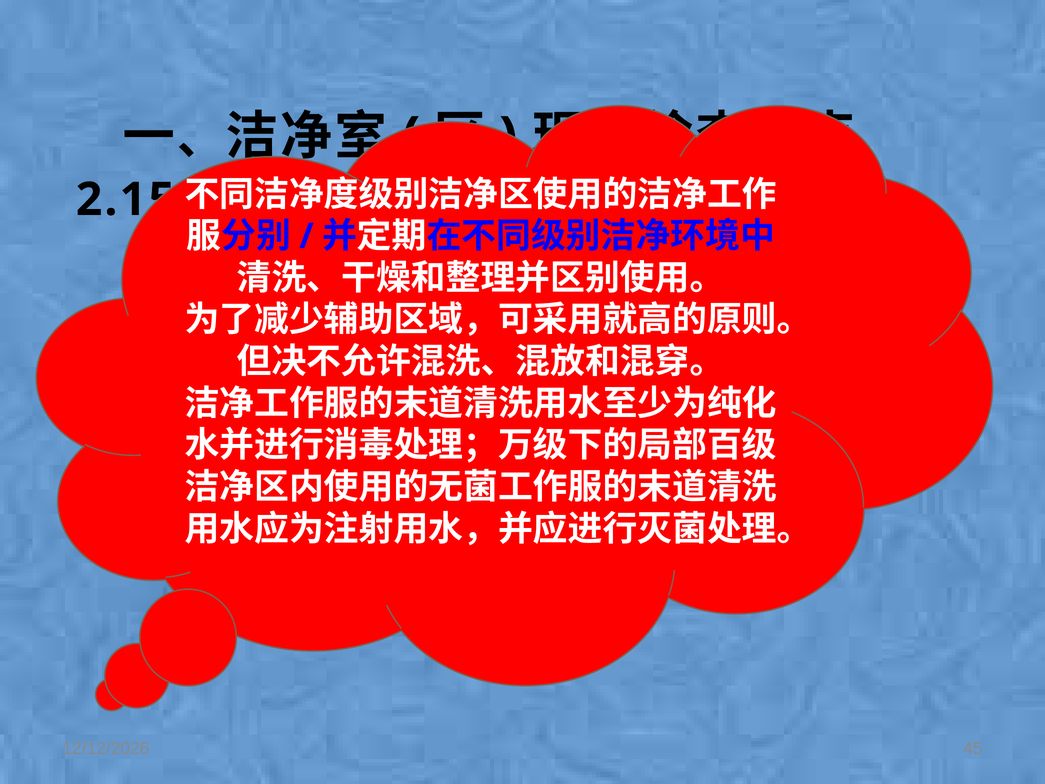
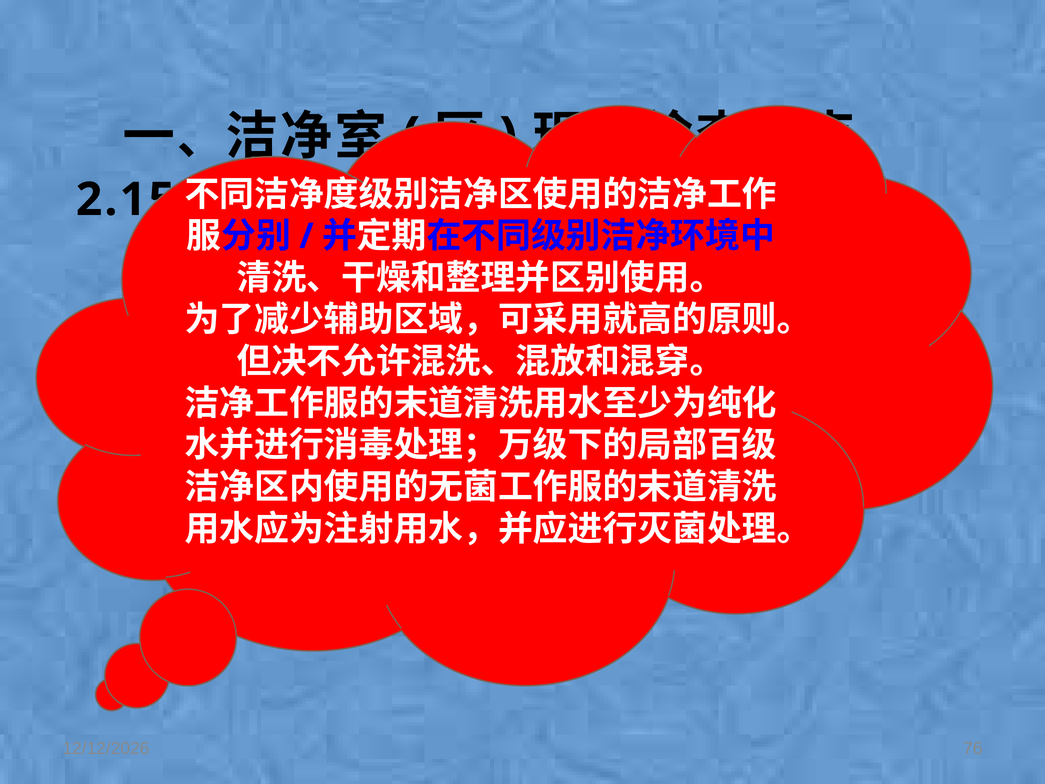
45: 45 -> 76
